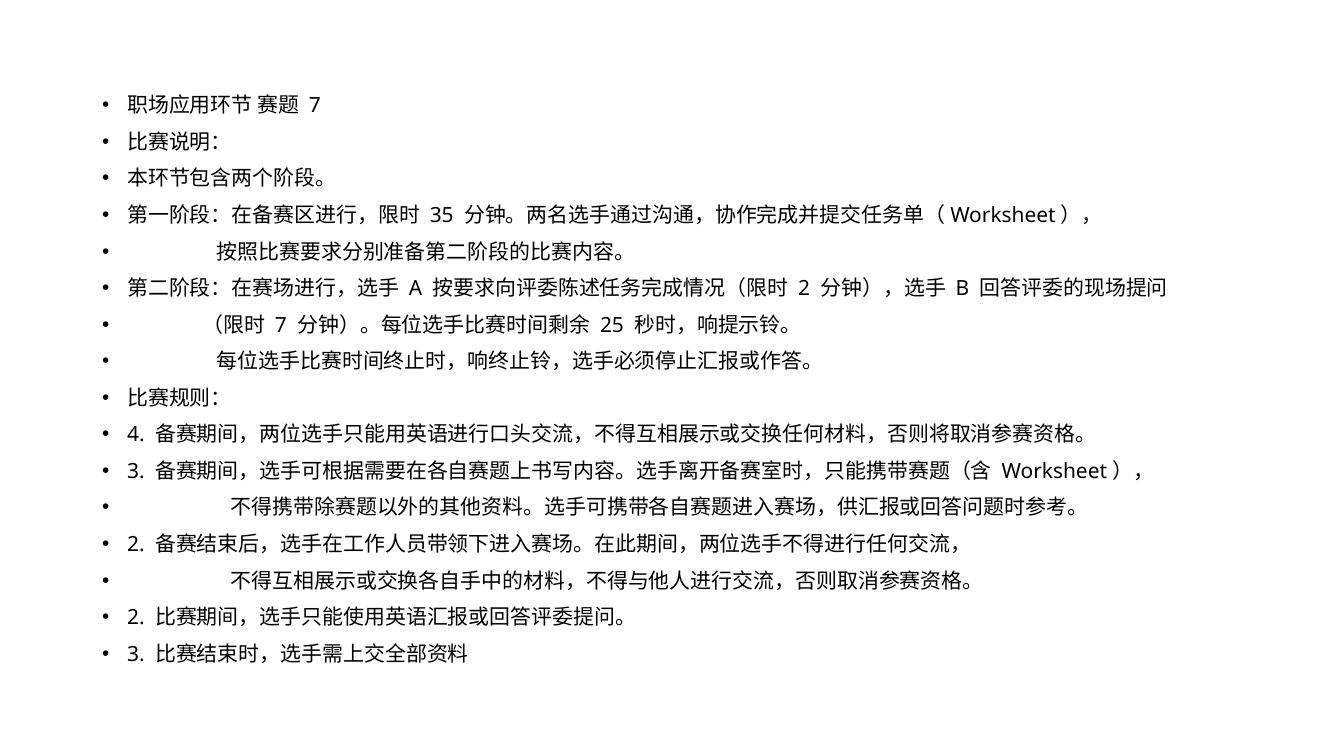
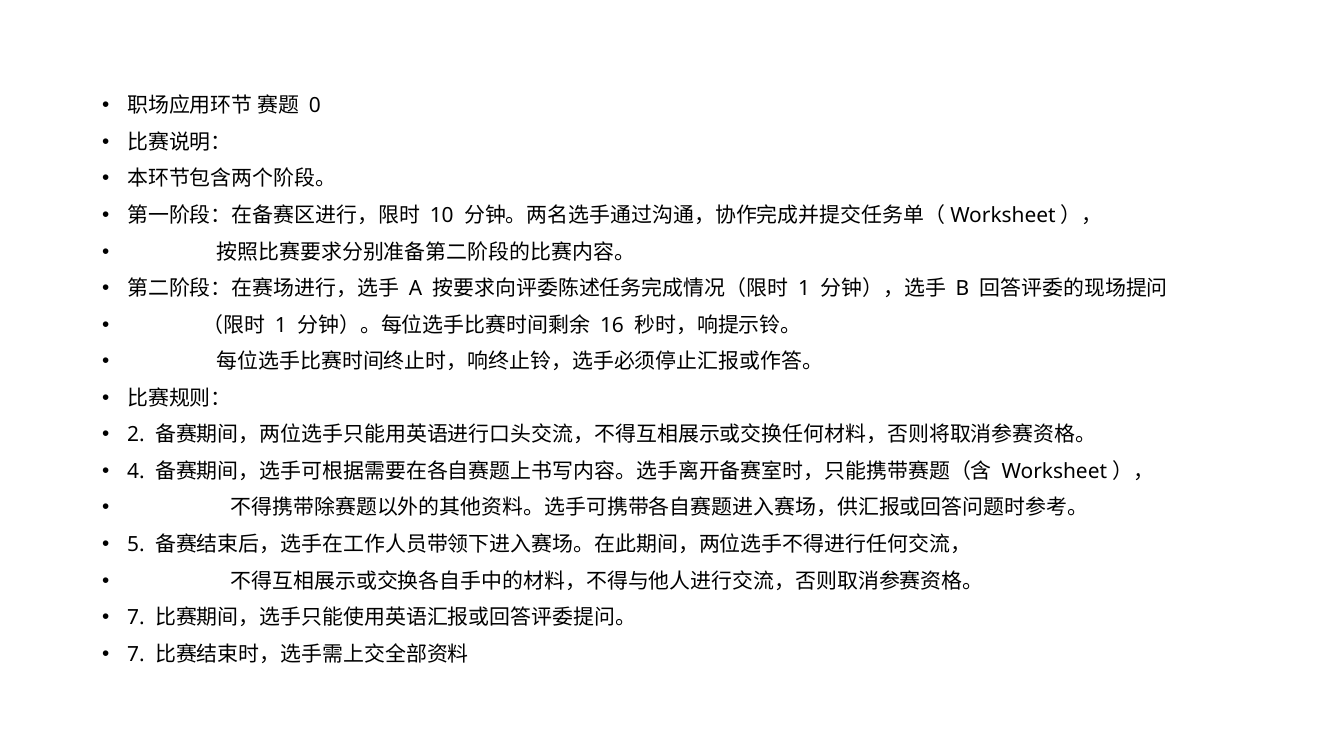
7 at (315, 106): 7 -> 0
35: 35 -> 10
2 at (804, 289): 2 -> 1
7 at (281, 325): 7 -> 1
25: 25 -> 16
4: 4 -> 2
3 at (136, 472): 3 -> 4
2 at (136, 545): 2 -> 5
2 at (136, 618): 2 -> 7
3 at (136, 654): 3 -> 7
